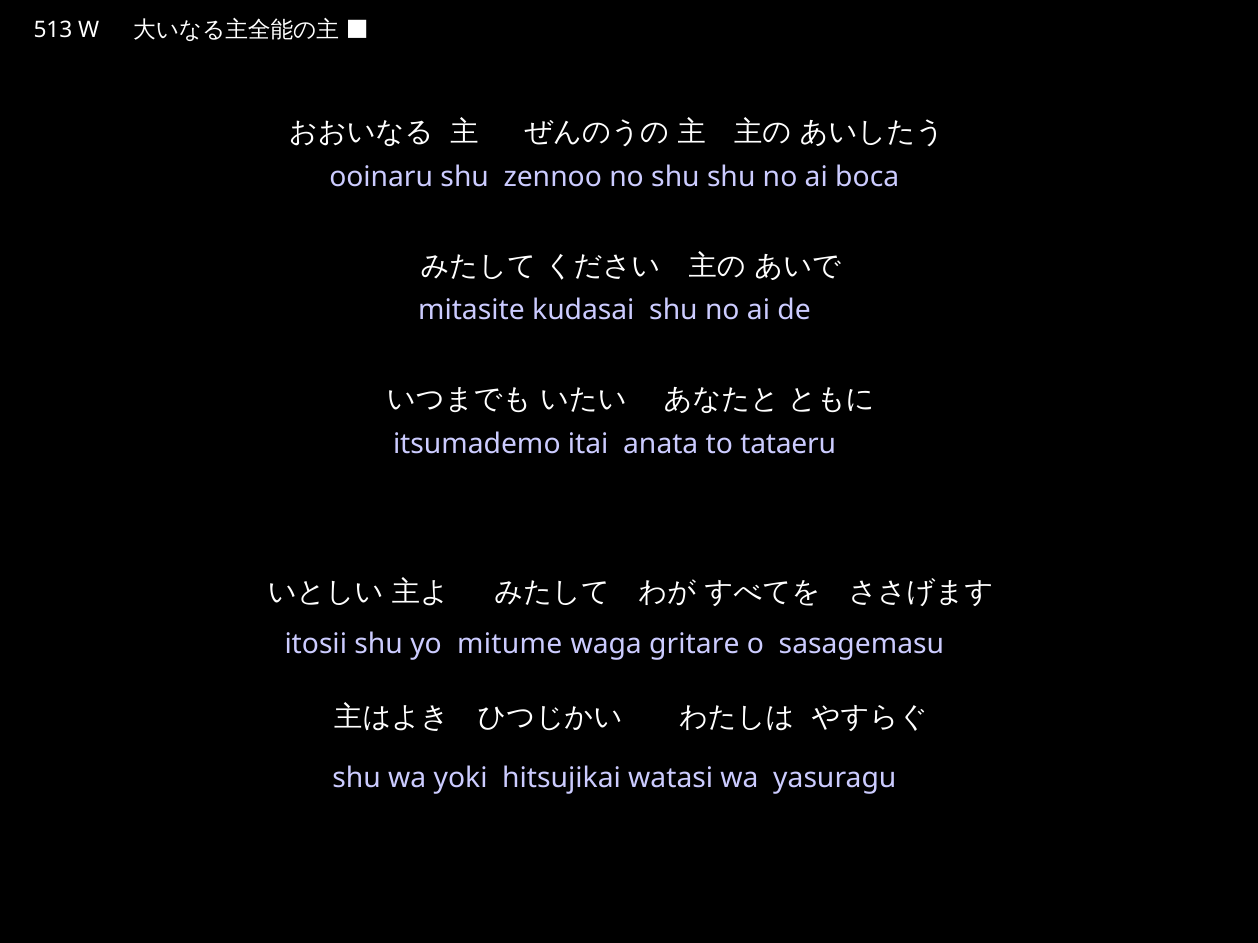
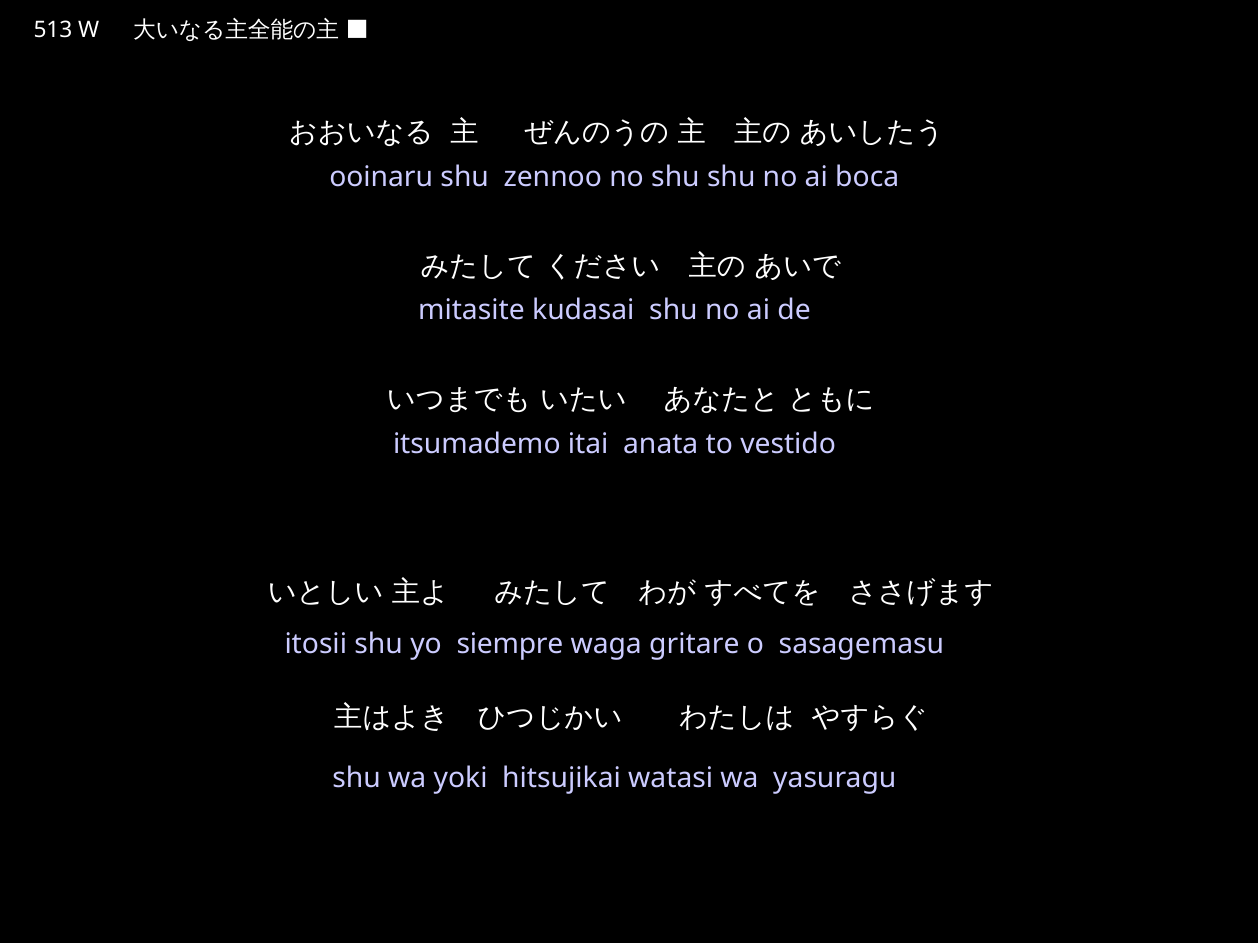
tataeru: tataeru -> vestido
mitume: mitume -> siempre
